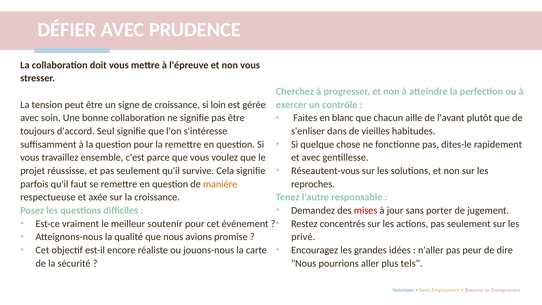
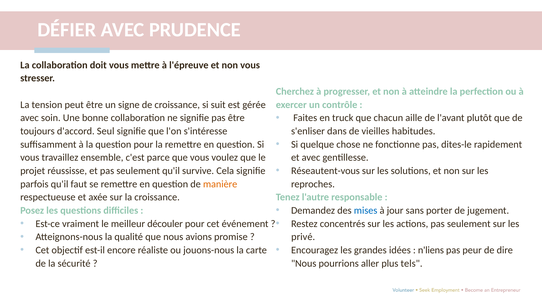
loin: loin -> suit
blanc: blanc -> truck
mises colour: red -> blue
soutenir: soutenir -> découler
n'aller: n'aller -> n'liens
